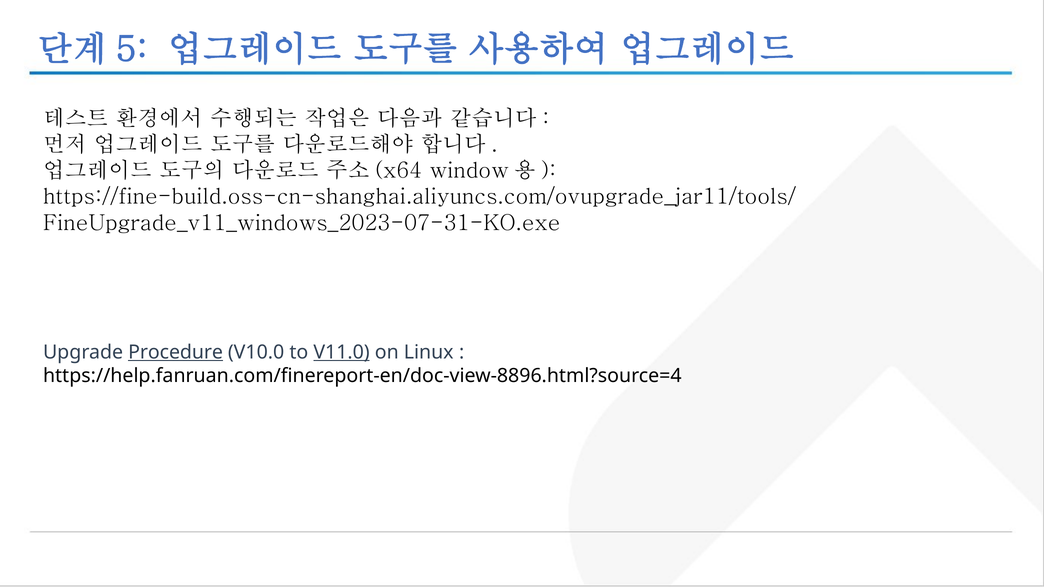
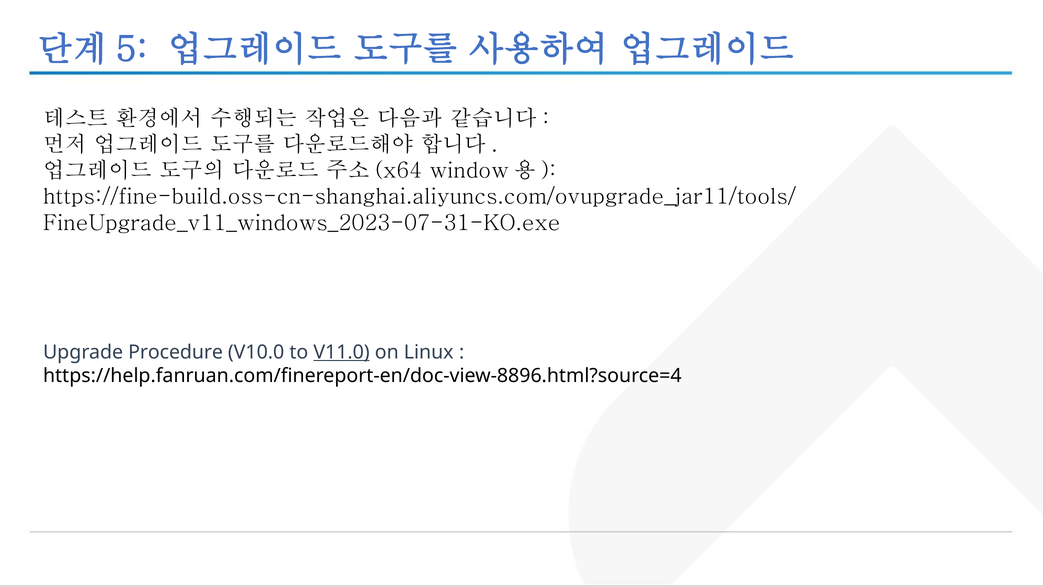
Procedure underline: present -> none
